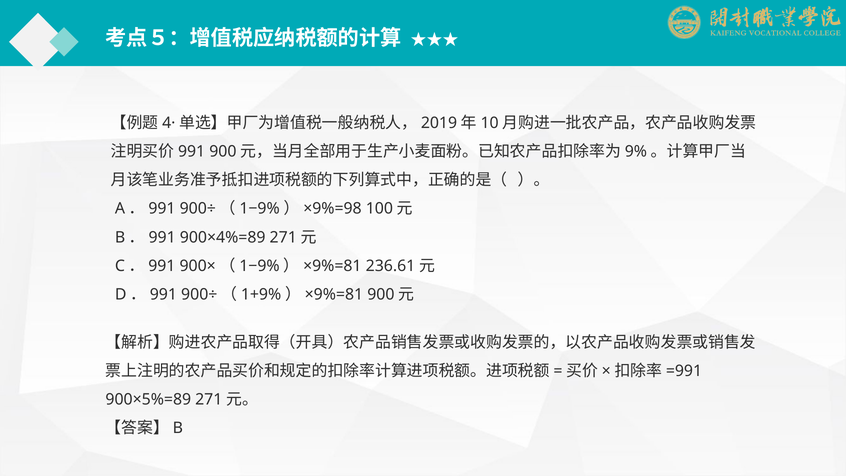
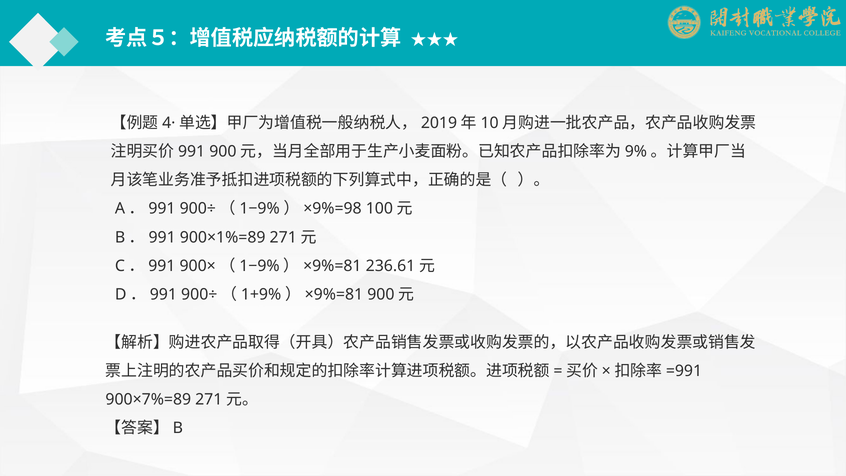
900×4%=89: 900×4%=89 -> 900×1%=89
900×5%=89: 900×5%=89 -> 900×7%=89
